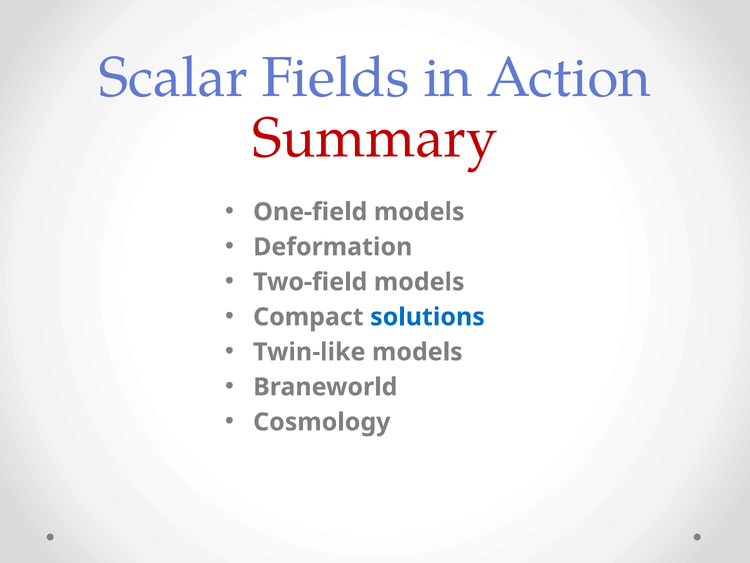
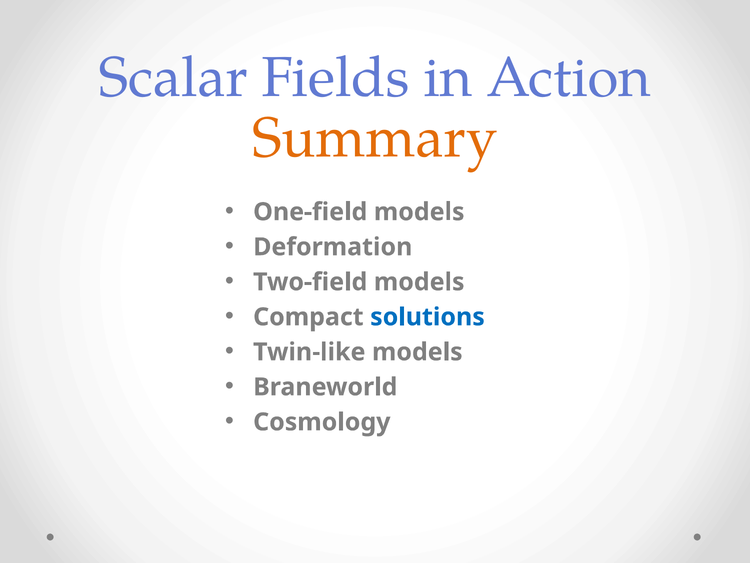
Summary colour: red -> orange
